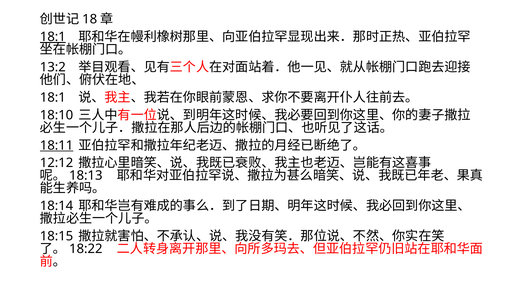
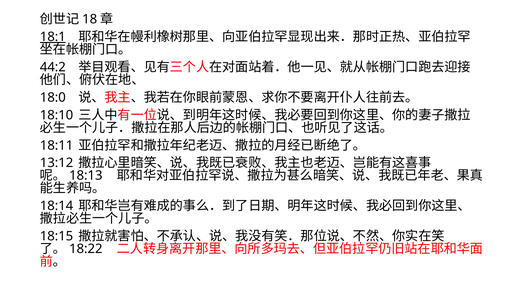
13:2: 13:2 -> 44:2
18:1 at (53, 98): 18:1 -> 18:0
18:11 underline: present -> none
12:12: 12:12 -> 13:12
